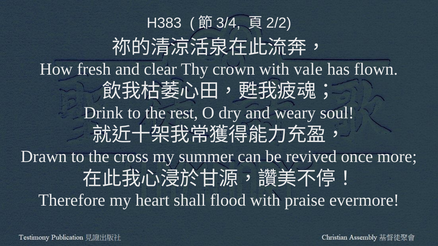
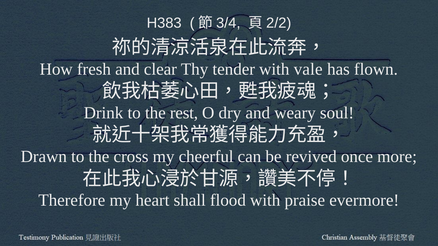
crown: crown -> tender
summer: summer -> cheerful
